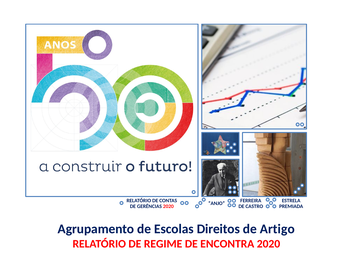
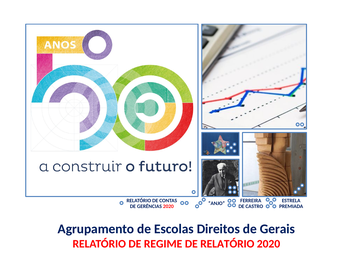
Artigo: Artigo -> Gerais
DE ENCONTRA: ENCONTRA -> RELATÓRIO
